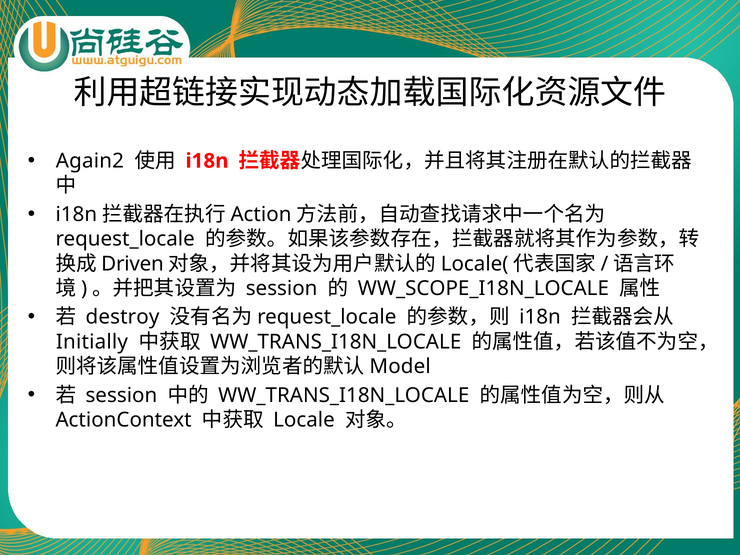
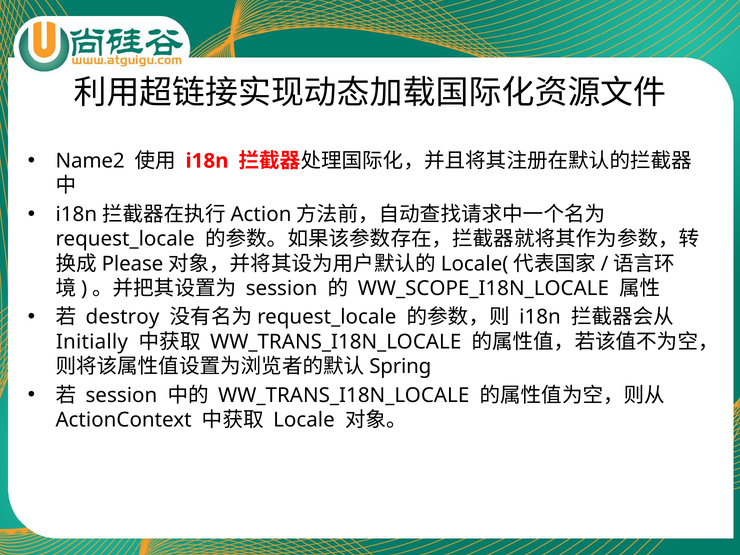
Again2: Again2 -> Name2
Driven: Driven -> Please
Model: Model -> Spring
